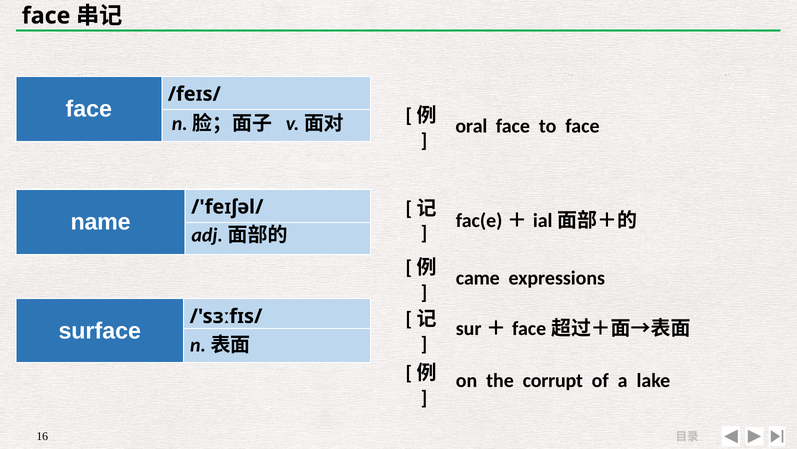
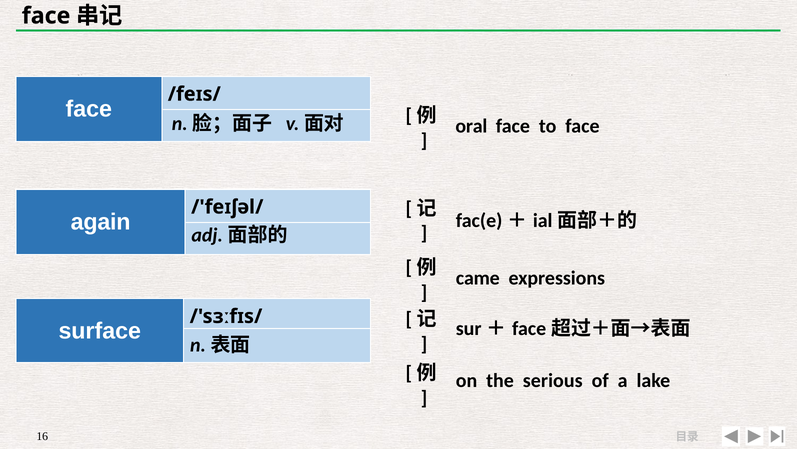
name: name -> again
corrupt: corrupt -> serious
